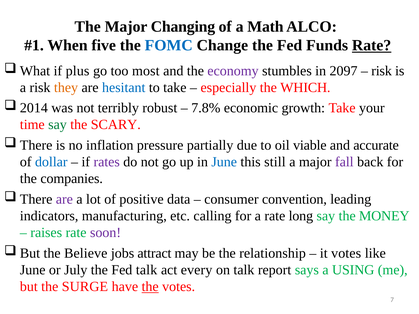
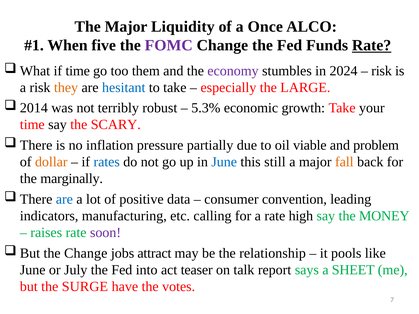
Changing: Changing -> Liquidity
Math: Math -> Once
FOMC colour: blue -> purple
if plus: plus -> time
most: most -> them
2097: 2097 -> 2024
WHICH: WHICH -> LARGE
7.8%: 7.8% -> 5.3%
say at (57, 125) colour: green -> black
accurate: accurate -> problem
dollar colour: blue -> orange
rates colour: purple -> blue
fall colour: purple -> orange
companies: companies -> marginally
are at (64, 199) colour: purple -> blue
long: long -> high
the Believe: Believe -> Change
it votes: votes -> pools
Fed talk: talk -> into
every: every -> teaser
USING: USING -> SHEET
the at (150, 287) underline: present -> none
